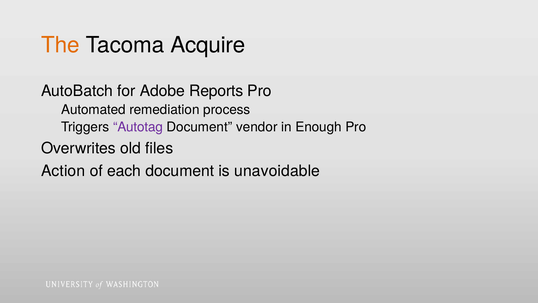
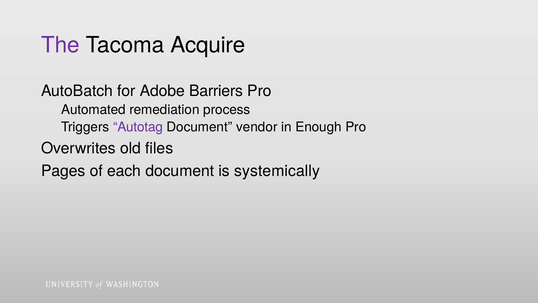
The colour: orange -> purple
Reports: Reports -> Barriers
Action: Action -> Pages
unavoidable: unavoidable -> systemically
